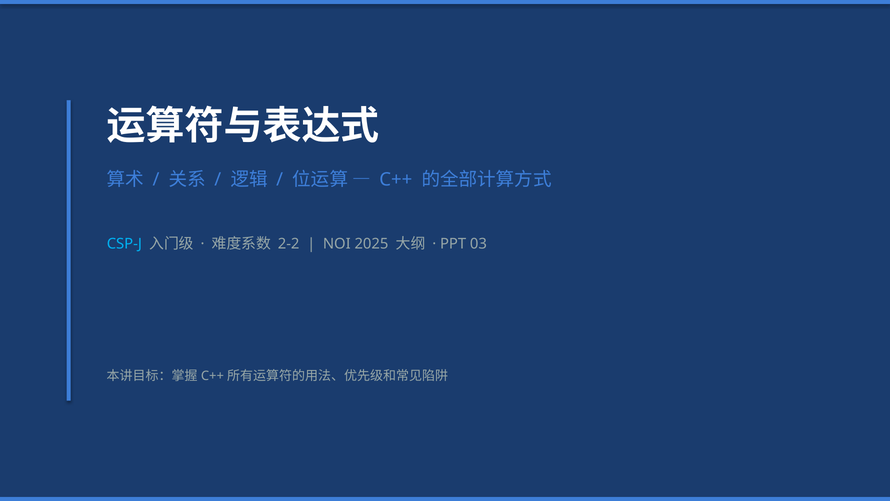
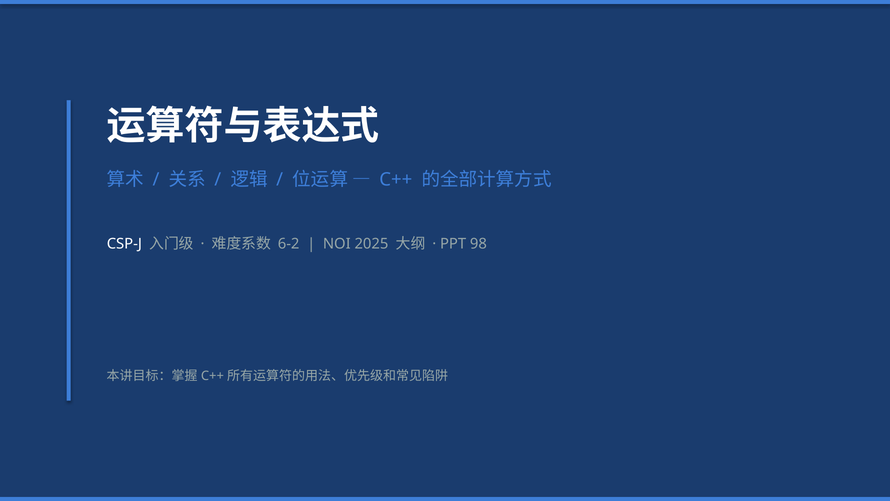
CSP-J colour: light blue -> white
2-2: 2-2 -> 6-2
03: 03 -> 98
